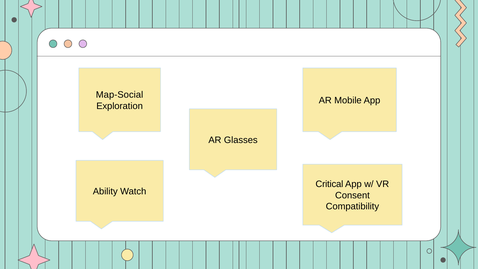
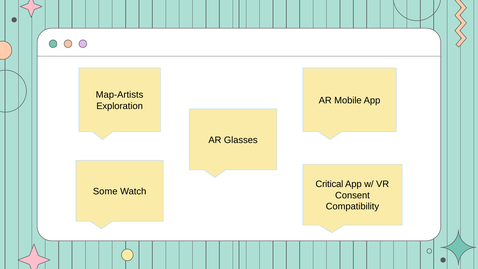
Map-Social: Map-Social -> Map-Artists
Ability: Ability -> Some
